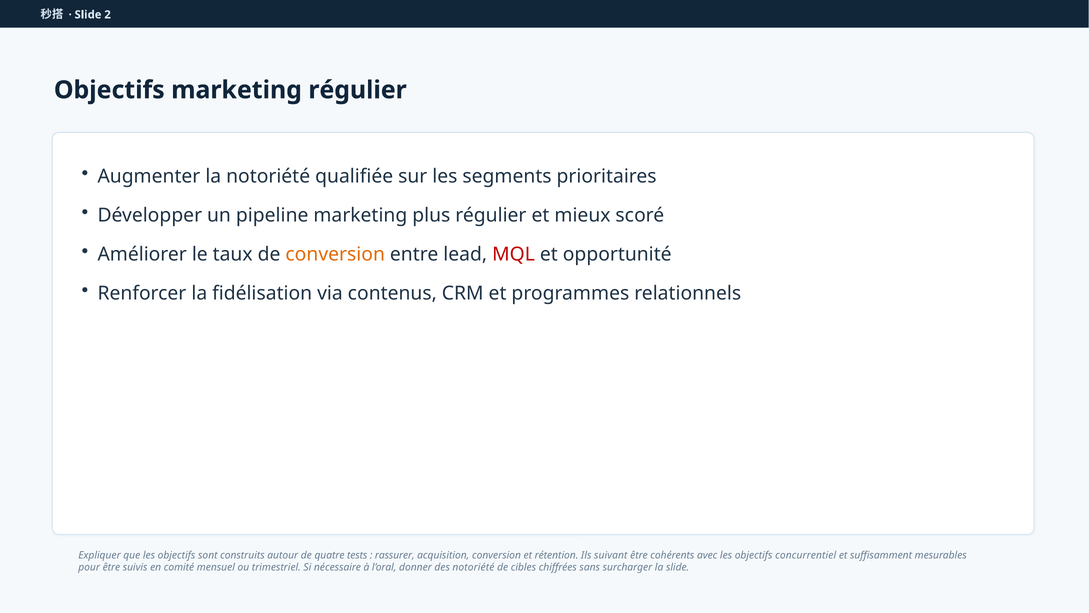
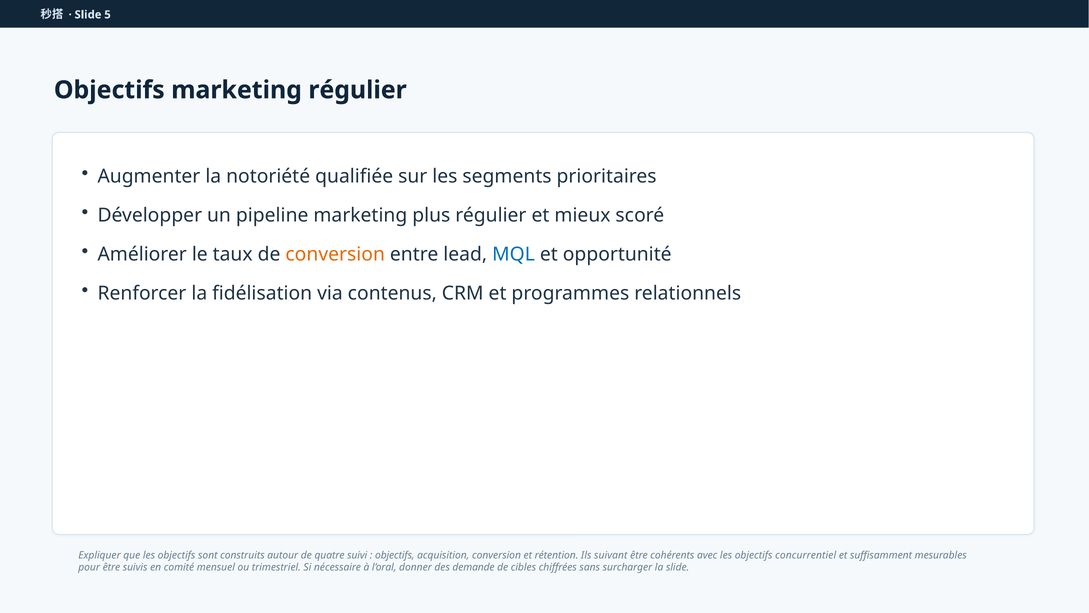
2: 2 -> 5
MQL colour: red -> blue
tests: tests -> suivi
rassurer at (395, 555): rassurer -> objectifs
des notoriété: notoriété -> demande
